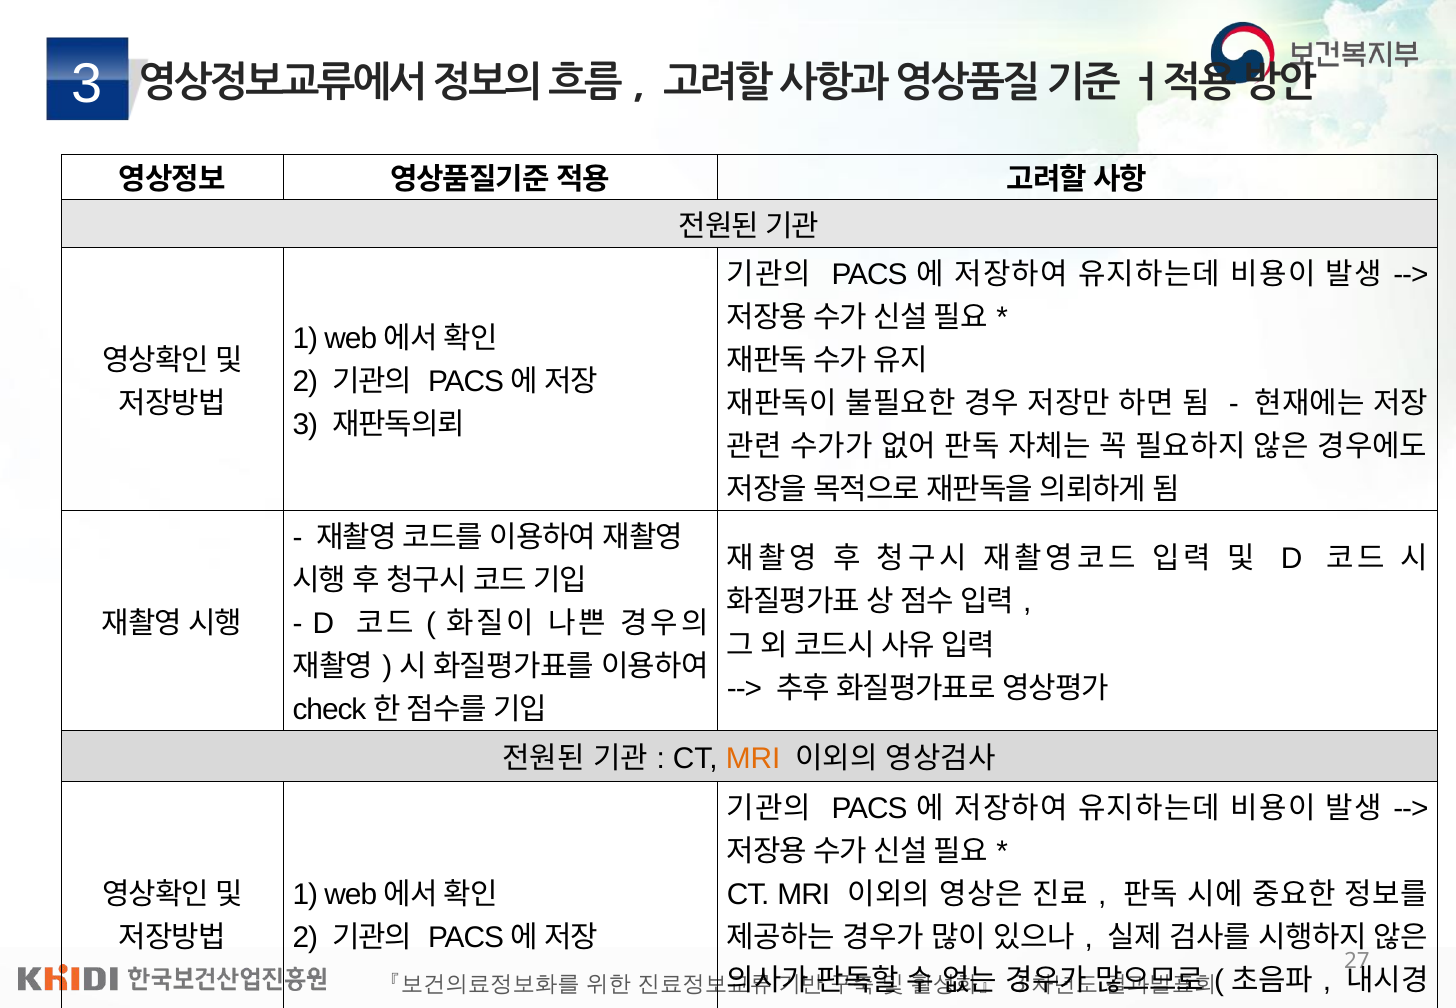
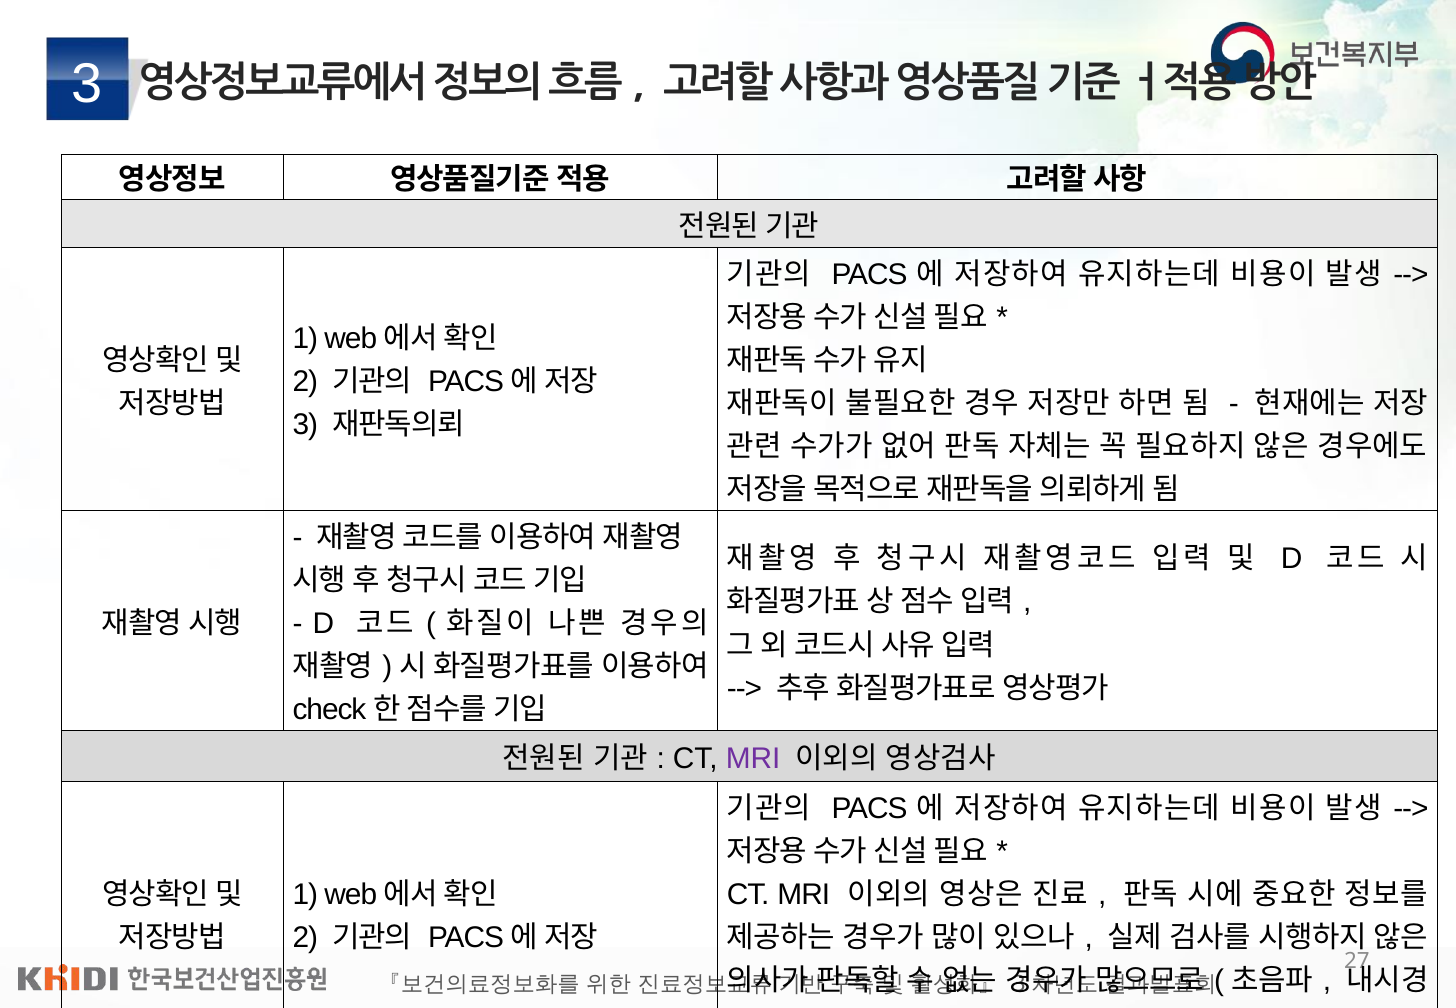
MRI at (753, 759) colour: orange -> purple
